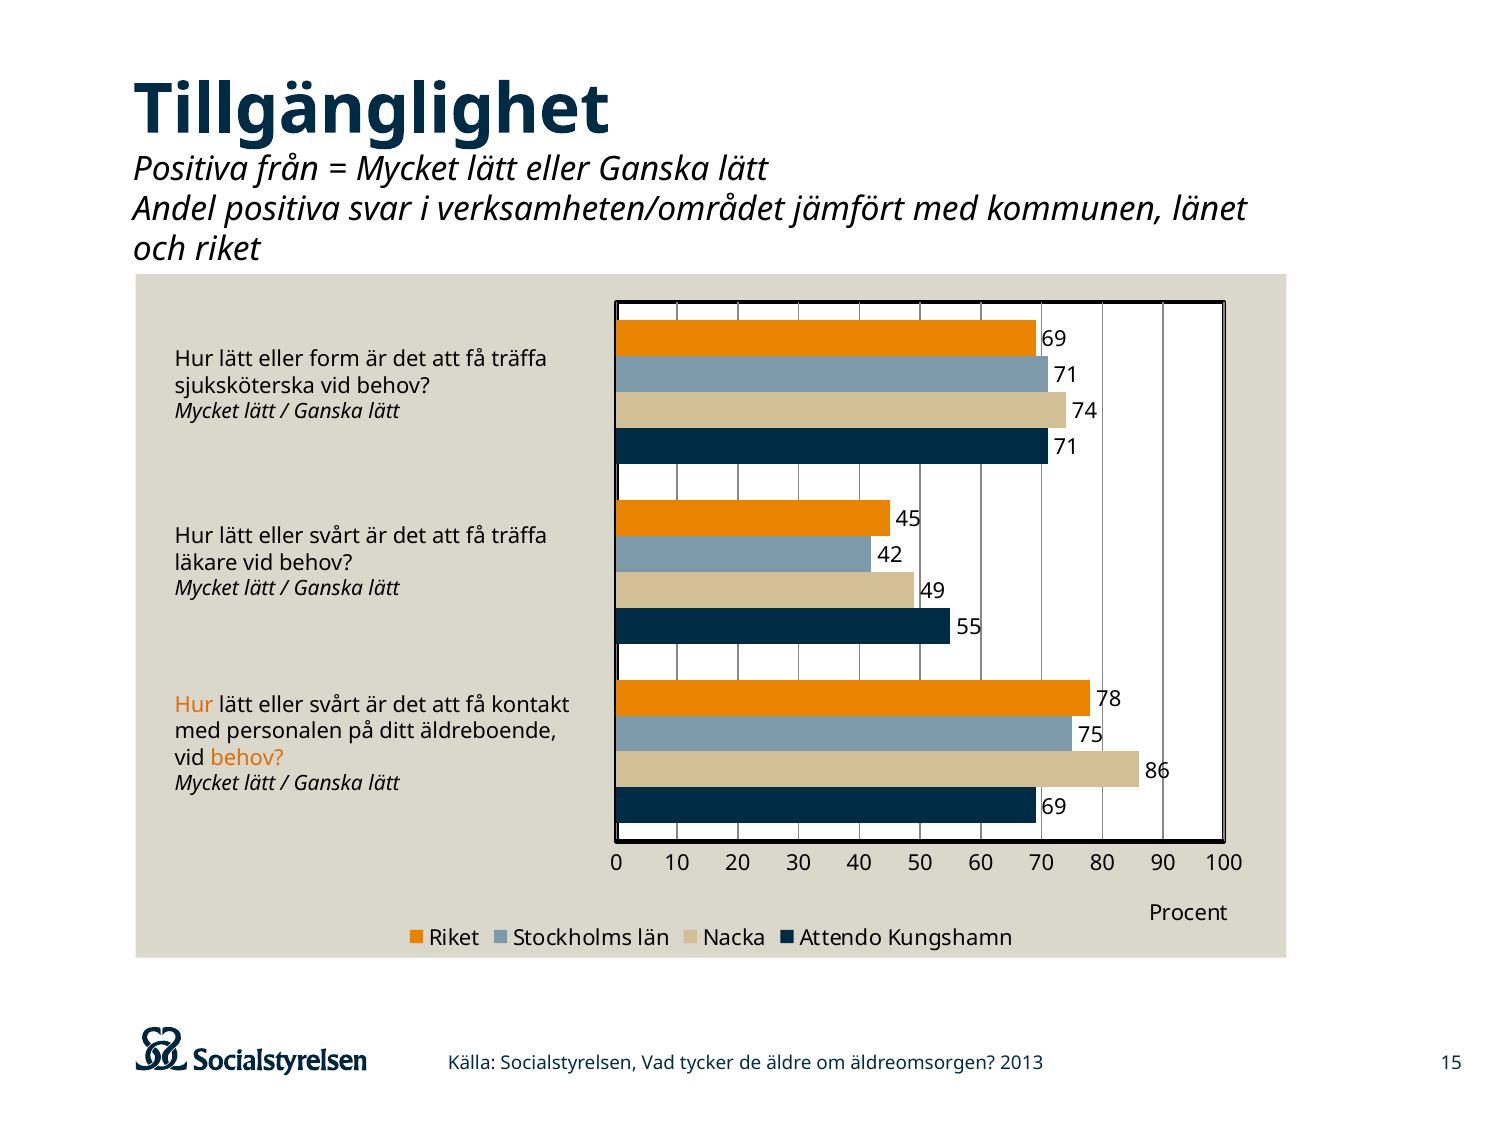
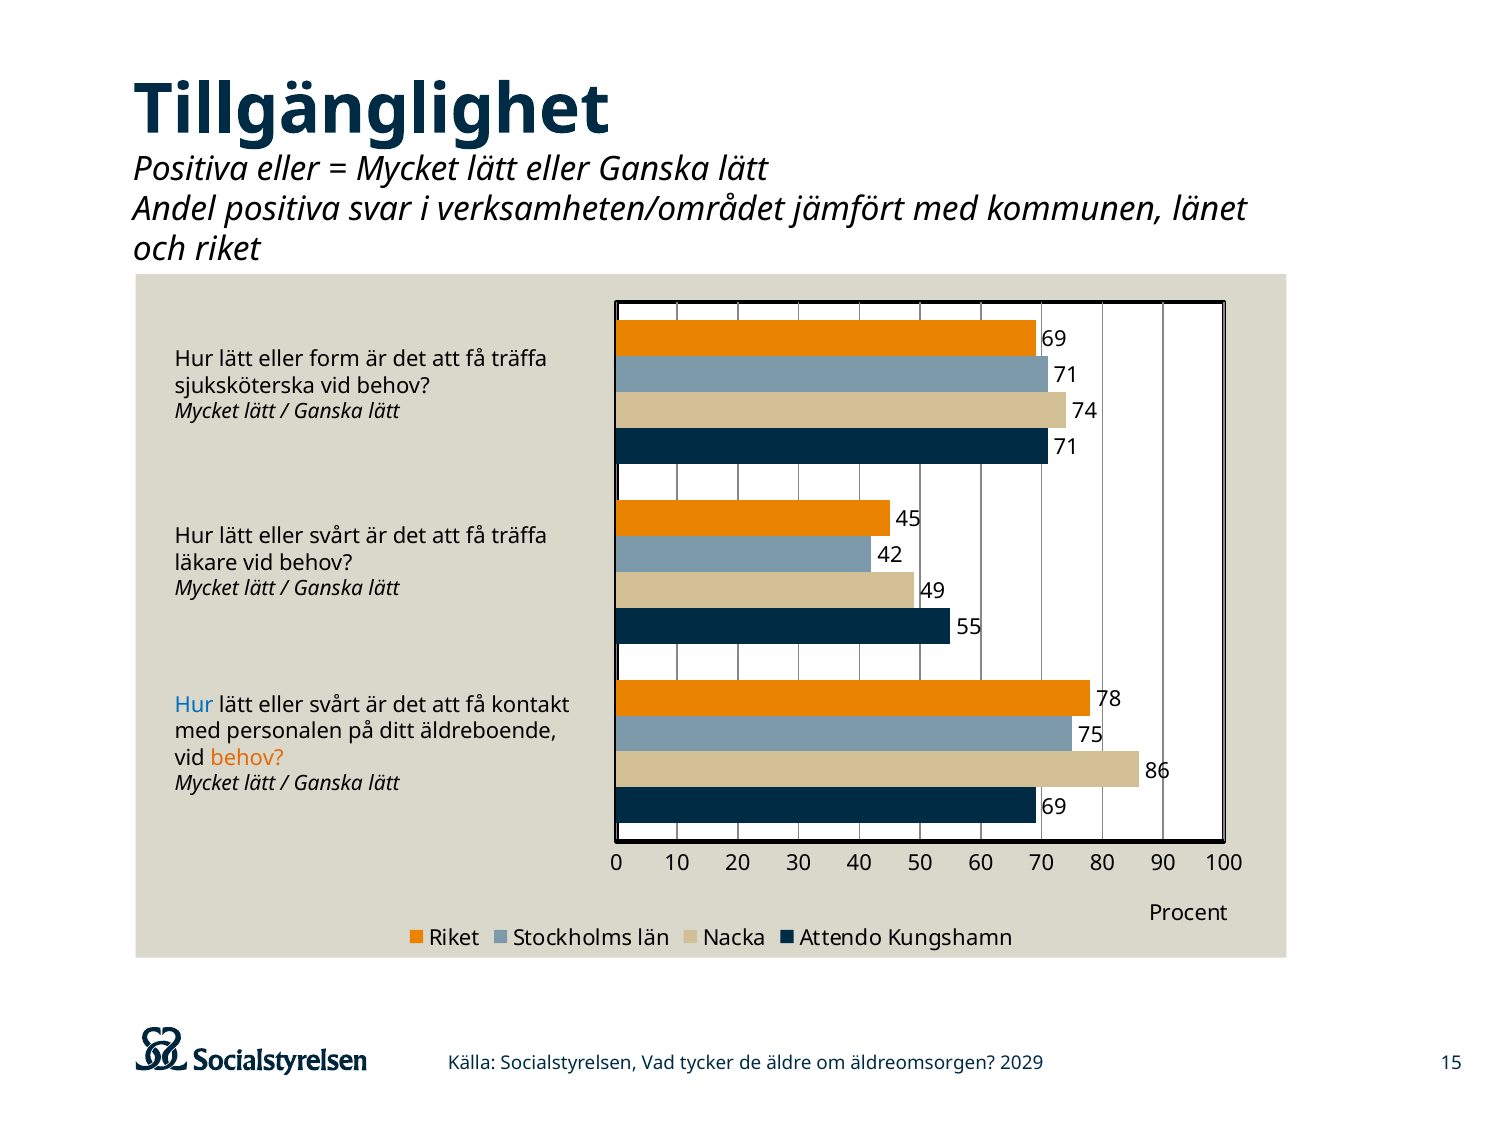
Positiva från: från -> eller
Hur at (194, 705) colour: orange -> blue
2013: 2013 -> 2029
